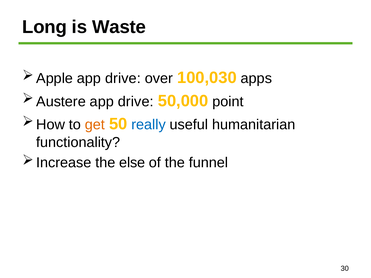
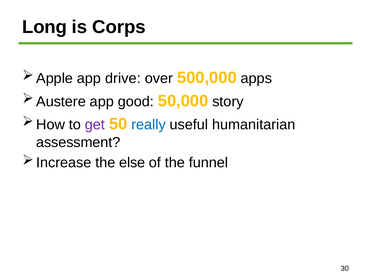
Waste: Waste -> Corps
100,030: 100,030 -> 500,000
drive at (136, 102): drive -> good
point: point -> story
get colour: orange -> purple
functionality: functionality -> assessment
